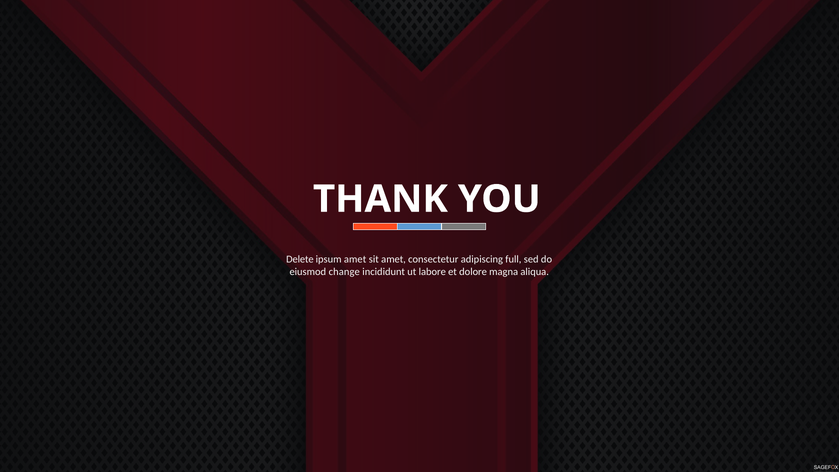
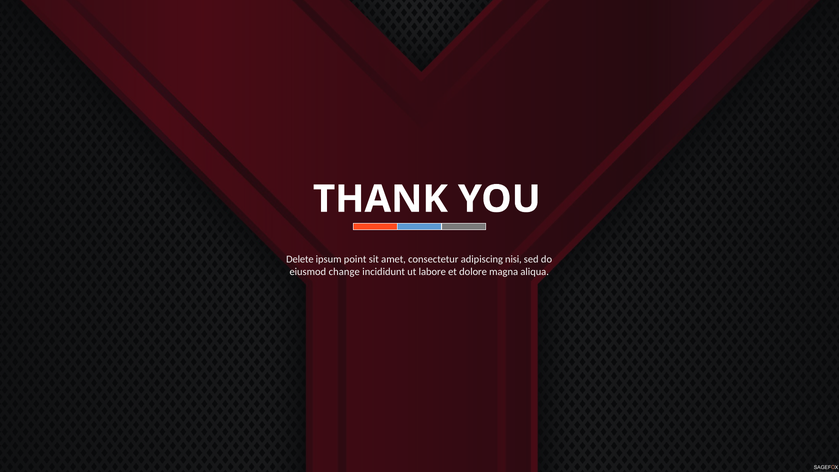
ipsum amet: amet -> point
full: full -> nisi
